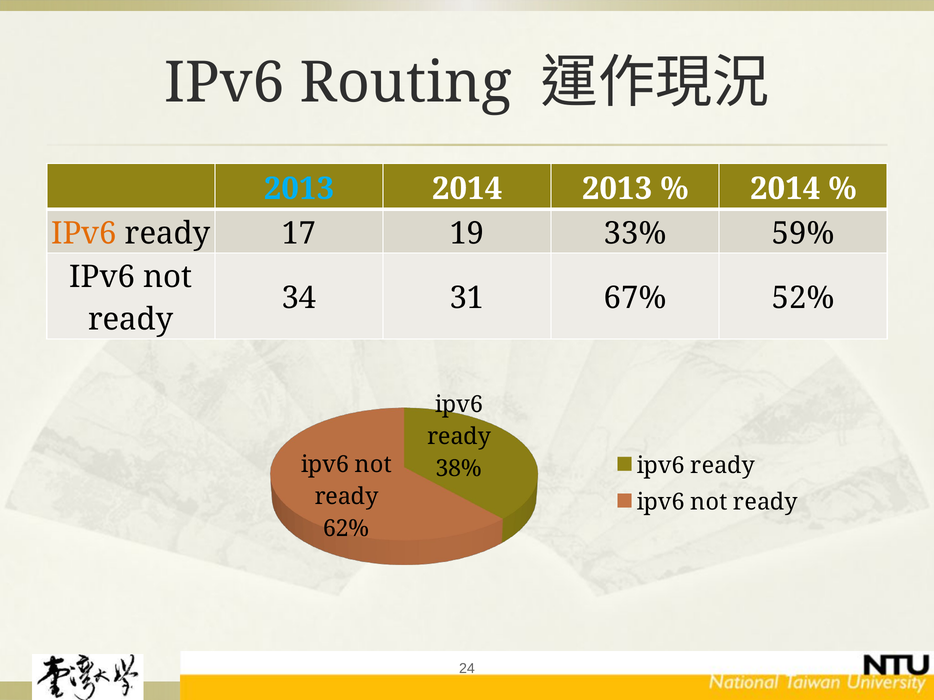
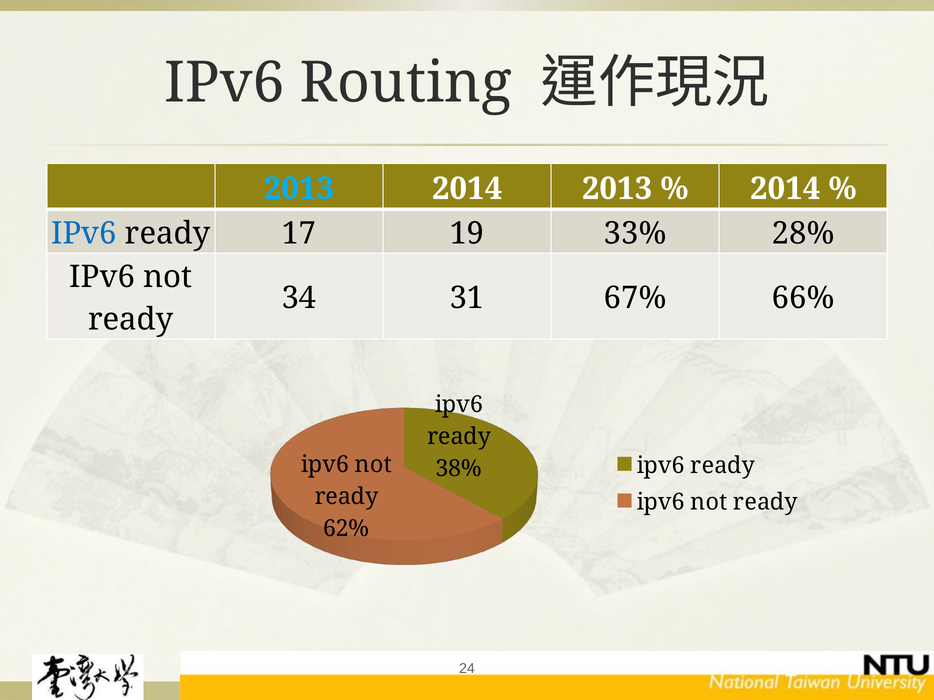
IPv6 at (84, 234) colour: orange -> blue
59%: 59% -> 28%
52%: 52% -> 66%
